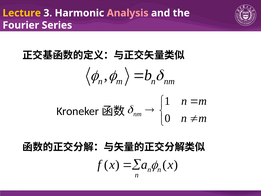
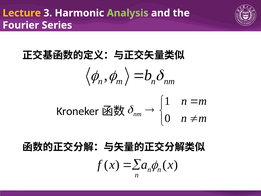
Analysis colour: pink -> light green
